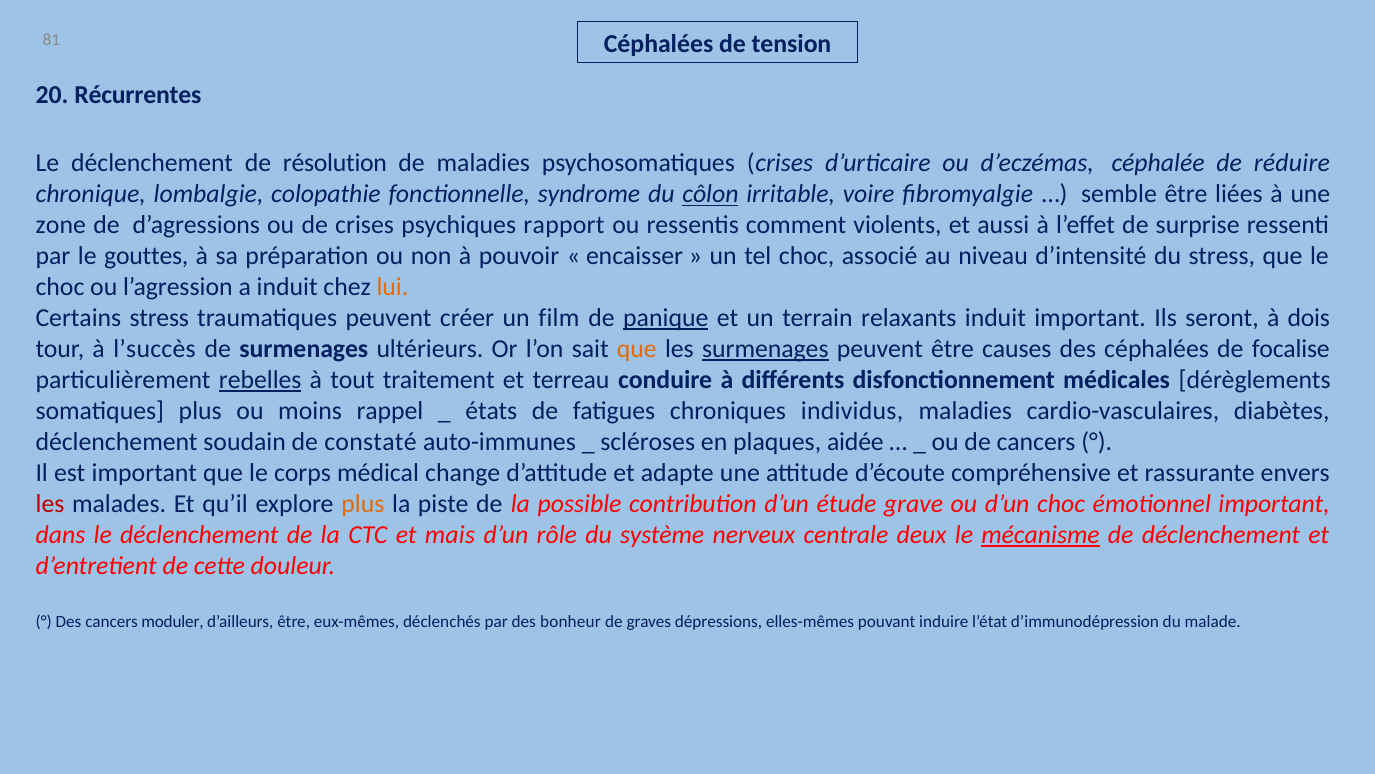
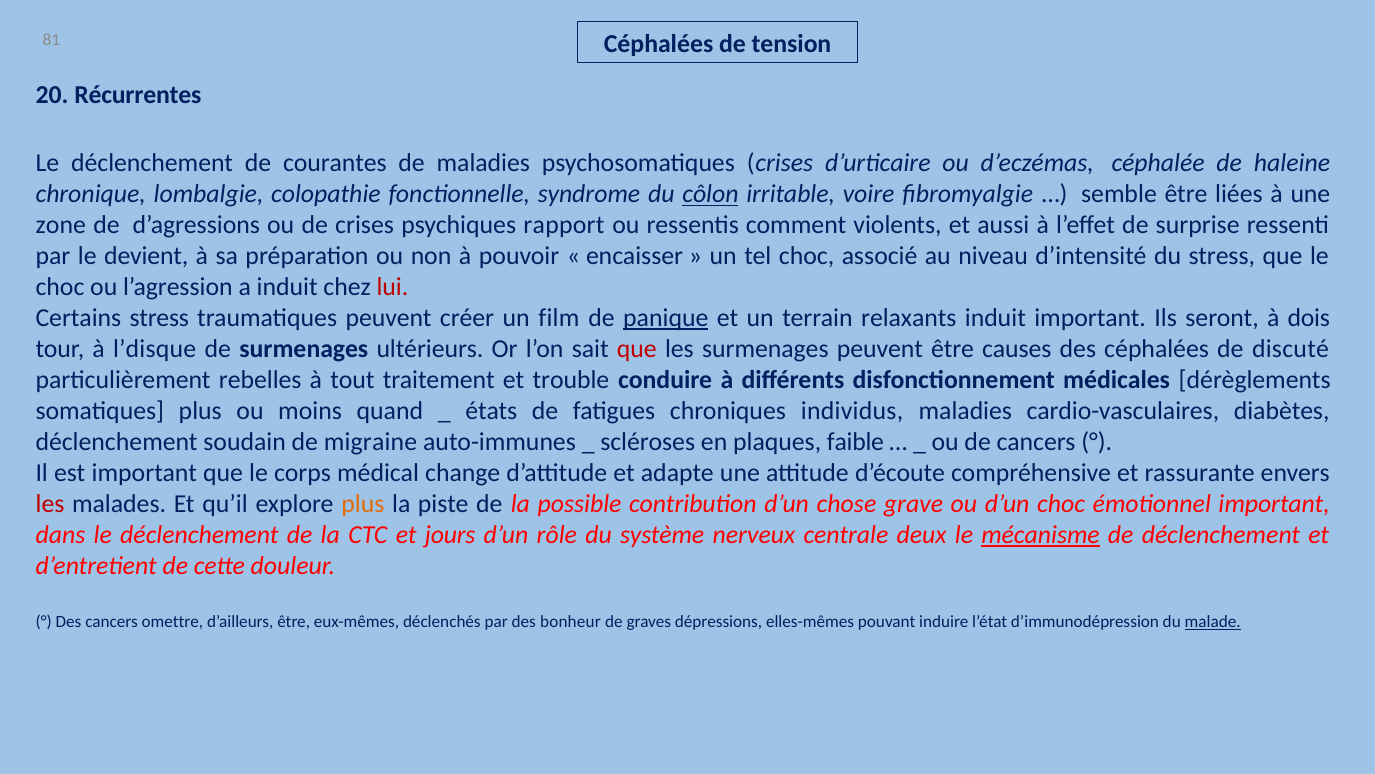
résolution: résolution -> courantes
réduire: réduire -> haleine
gouttes: gouttes -> devient
lui colour: orange -> red
l’succès: l’succès -> l’disque
que at (637, 349) colour: orange -> red
surmenages at (765, 349) underline: present -> none
focalise: focalise -> discuté
rebelles underline: present -> none
terreau: terreau -> trouble
rappel: rappel -> quand
constaté: constaté -> migraine
aidée: aidée -> faible
étude: étude -> chose
mais: mais -> jours
moduler: moduler -> omettre
malade underline: none -> present
